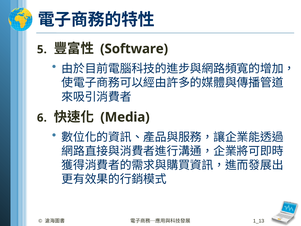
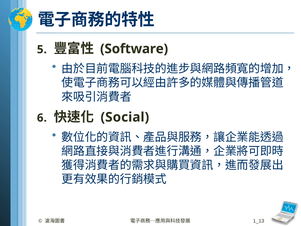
Media: Media -> Social
